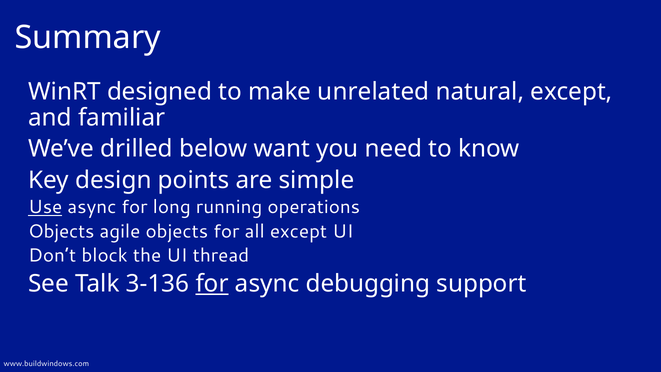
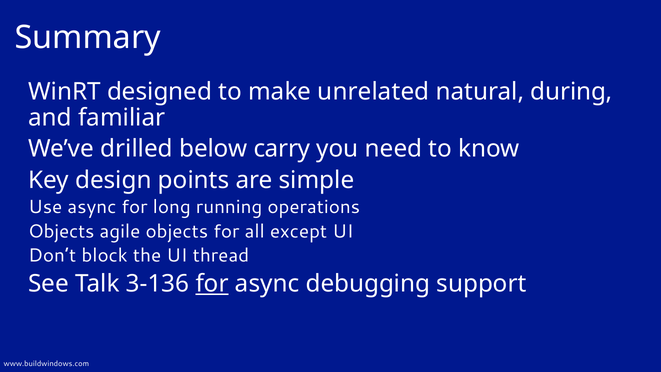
natural except: except -> during
want: want -> carry
Use underline: present -> none
